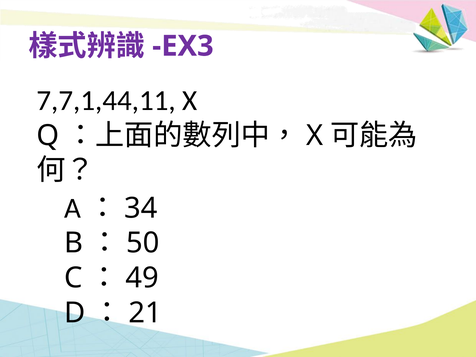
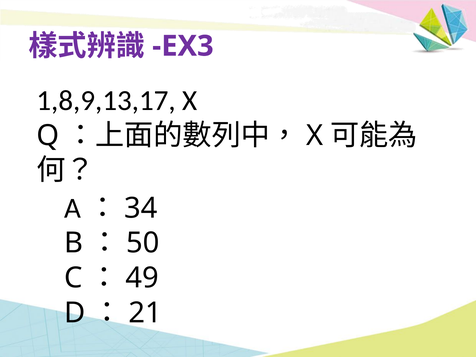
7,7,1,44,11: 7,7,1,44,11 -> 1,8,9,13,17
